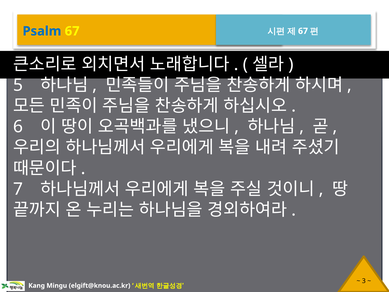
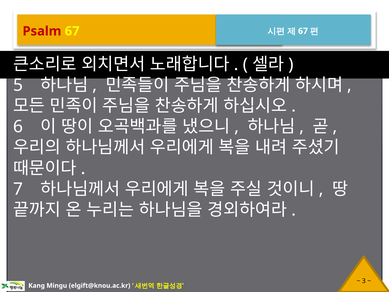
Psalm colour: blue -> red
